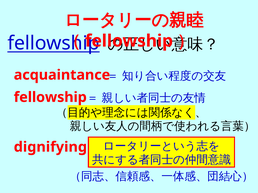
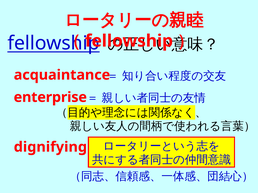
fellowship at (50, 97): fellowship -> enterprise
